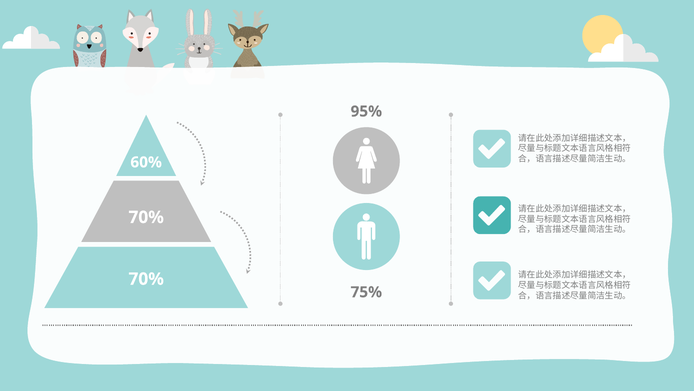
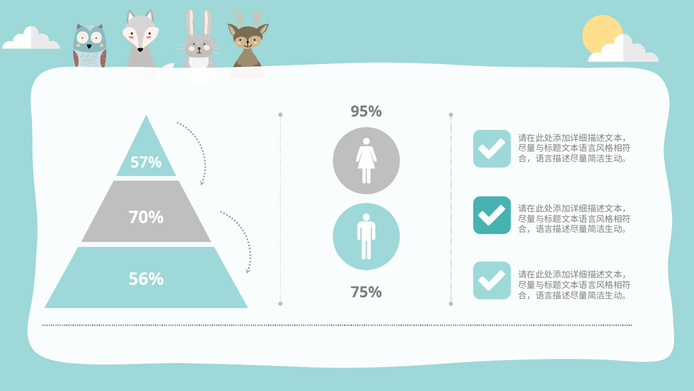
60%: 60% -> 57%
70% at (146, 279): 70% -> 56%
